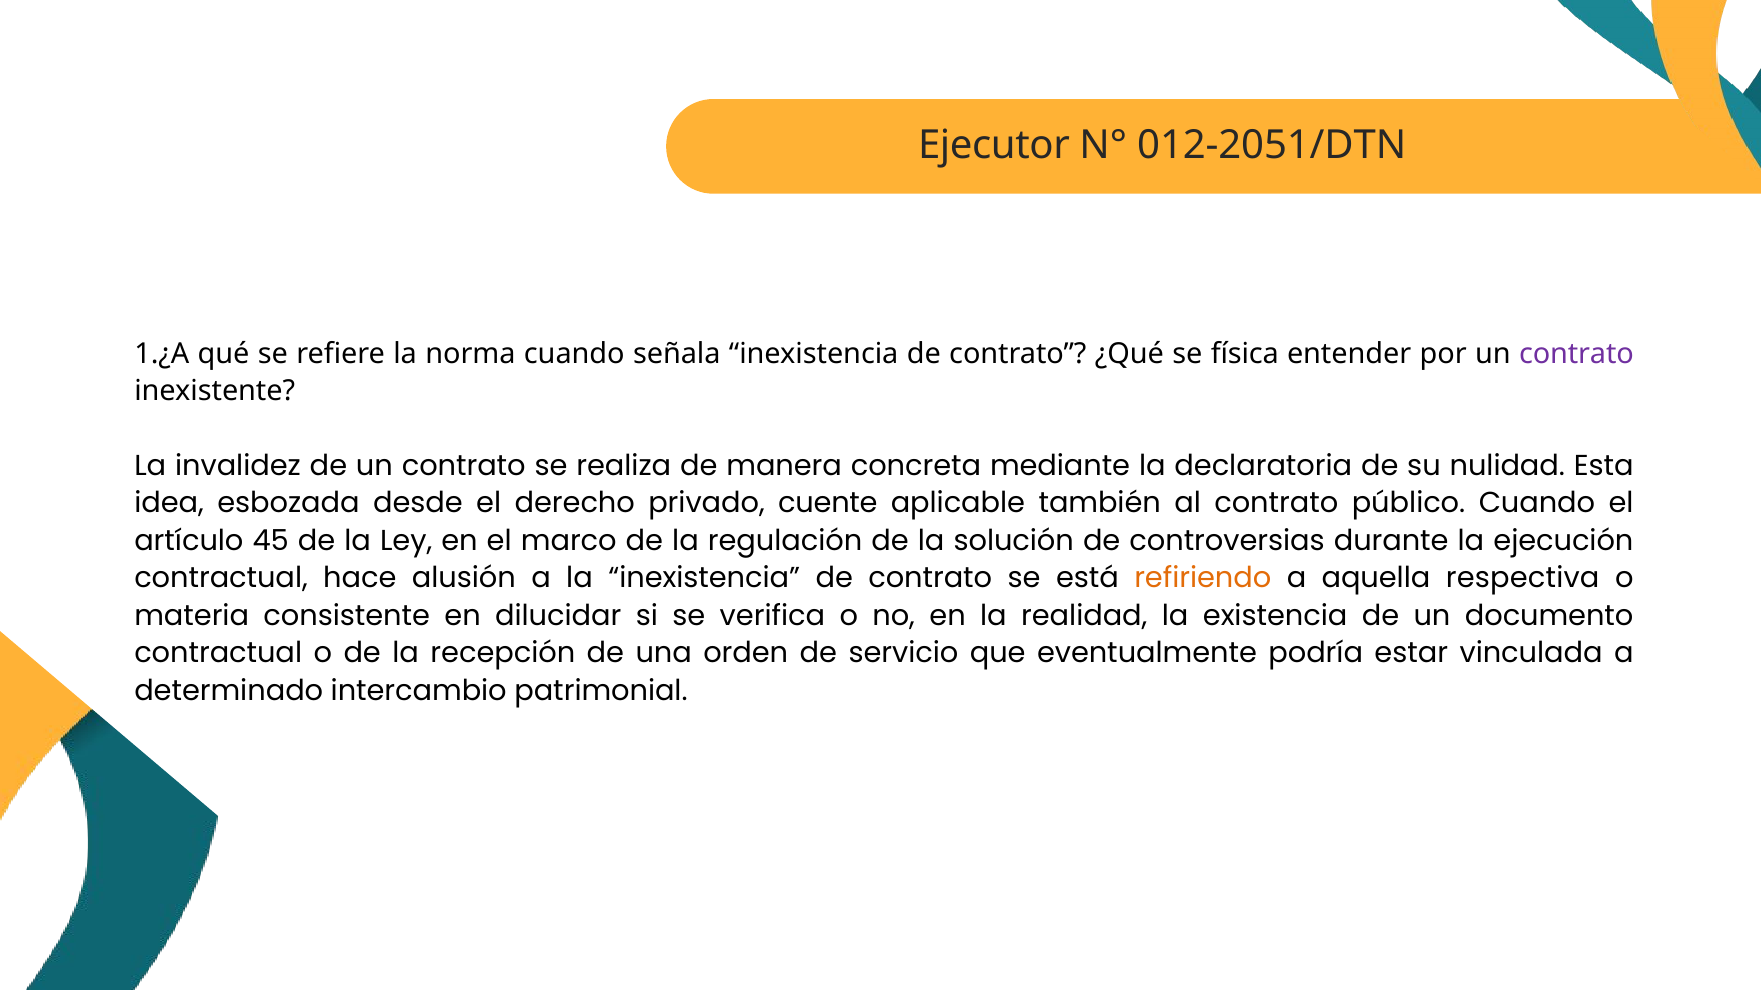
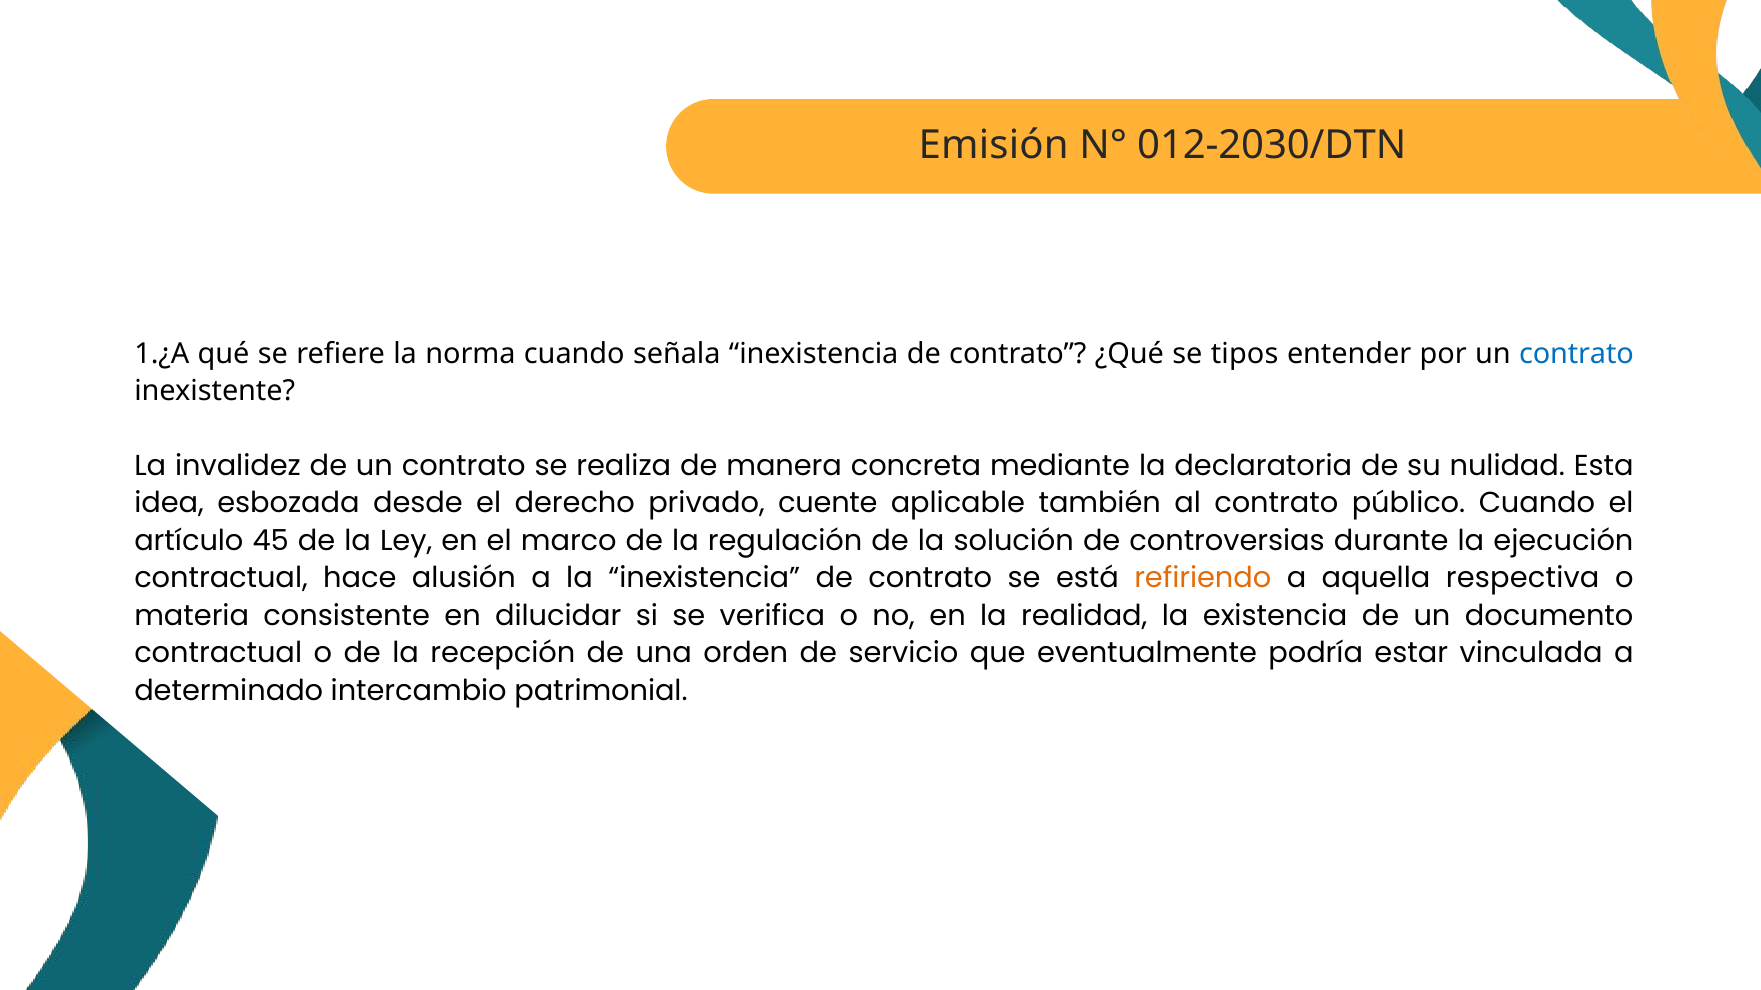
Ejecutor: Ejecutor -> Emisión
012-2051/DTN: 012-2051/DTN -> 012-2030/DTN
física: física -> tipos
contrato at (1576, 354) colour: purple -> blue
